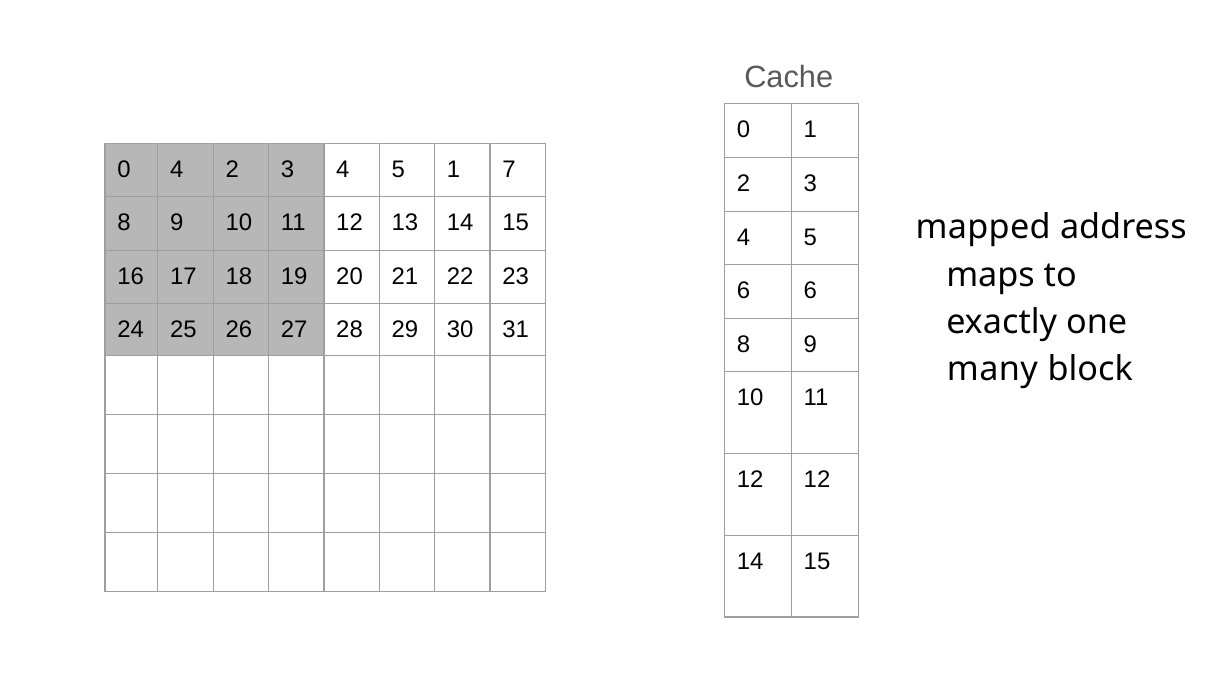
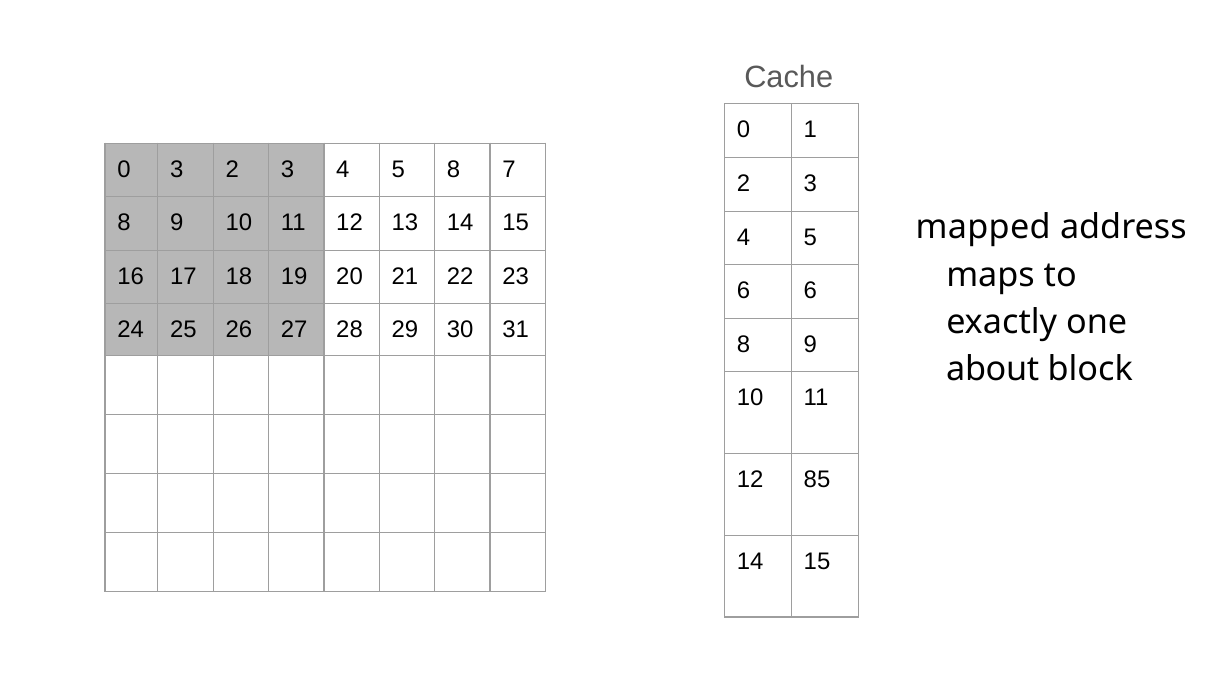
0 4: 4 -> 3
5 1: 1 -> 8
many: many -> about
12 12: 12 -> 85
